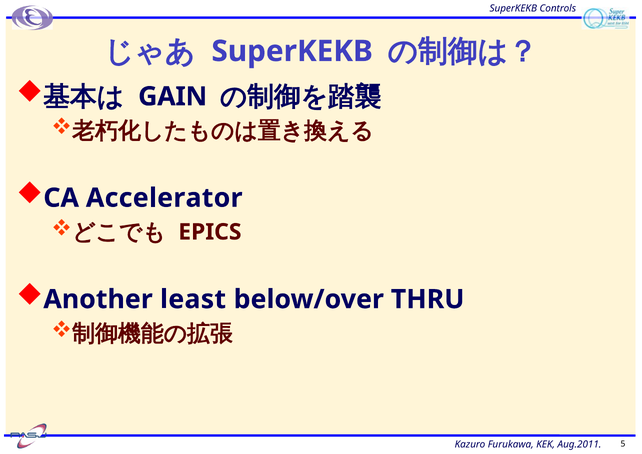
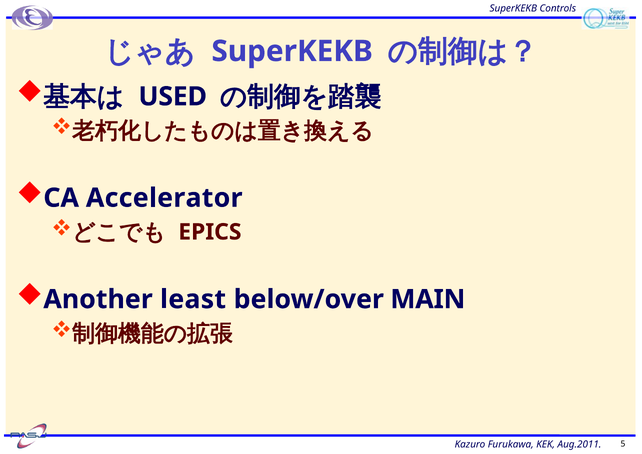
GAIN: GAIN -> USED
THRU: THRU -> MAIN
